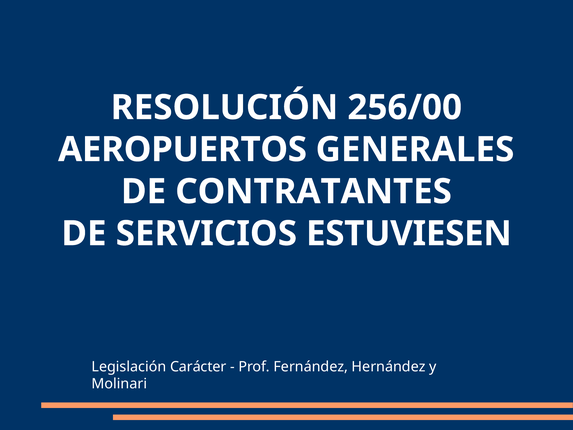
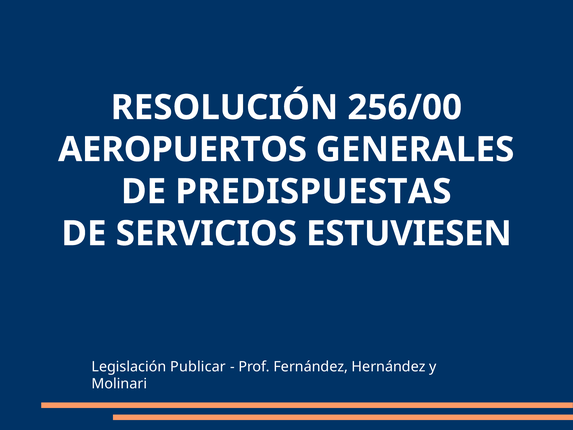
CONTRATANTES: CONTRATANTES -> PREDISPUESTAS
Carácter: Carácter -> Publicar
